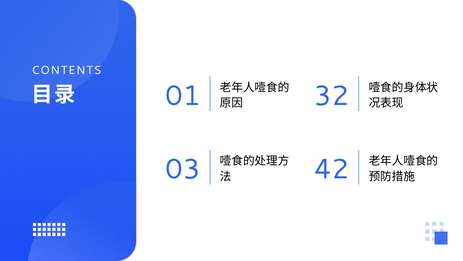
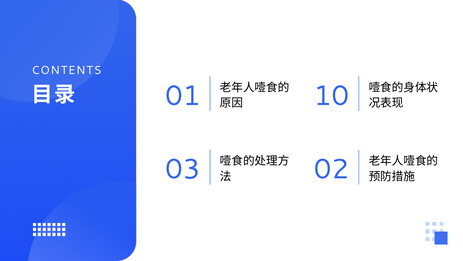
32: 32 -> 10
42: 42 -> 02
